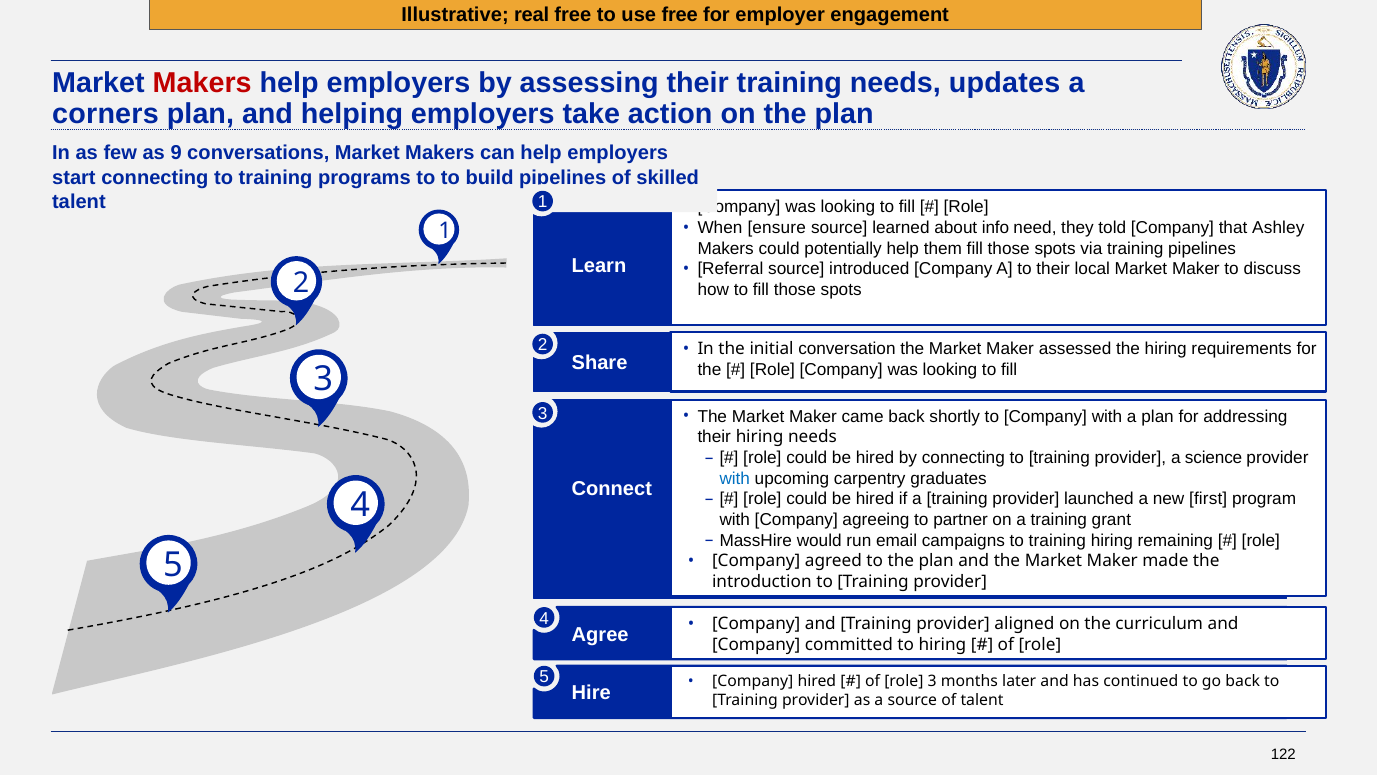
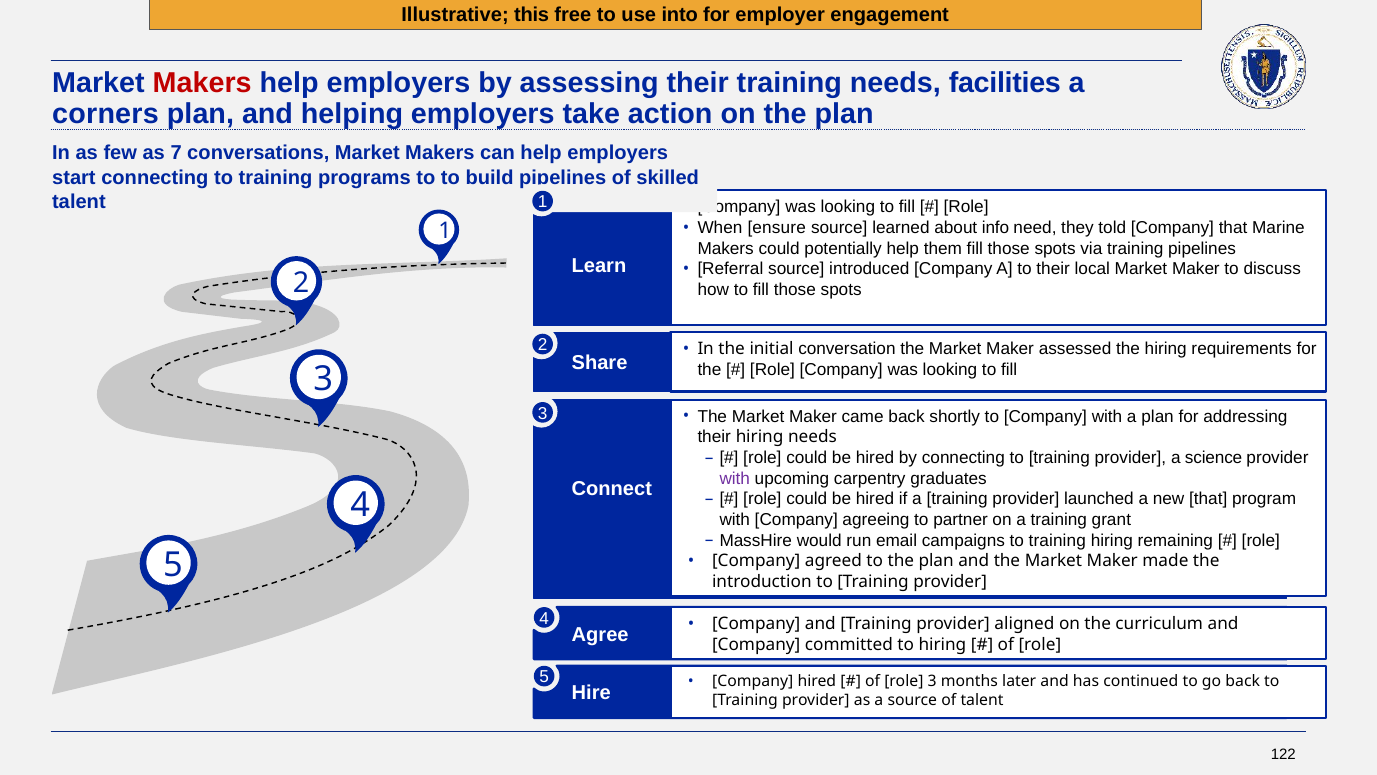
real: real -> this
use free: free -> into
updates: updates -> facilities
9: 9 -> 7
Ashley: Ashley -> Marine
with at (735, 478) colour: blue -> purple
new first: first -> that
